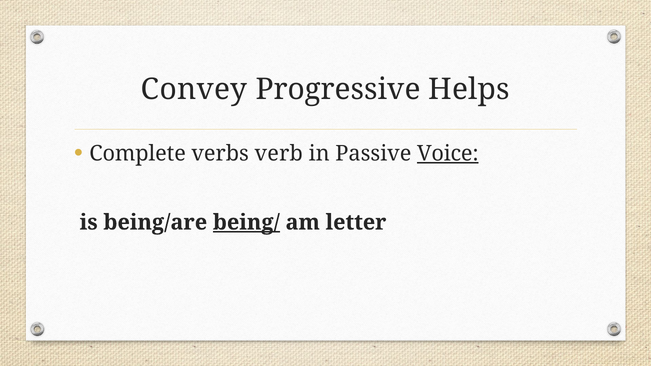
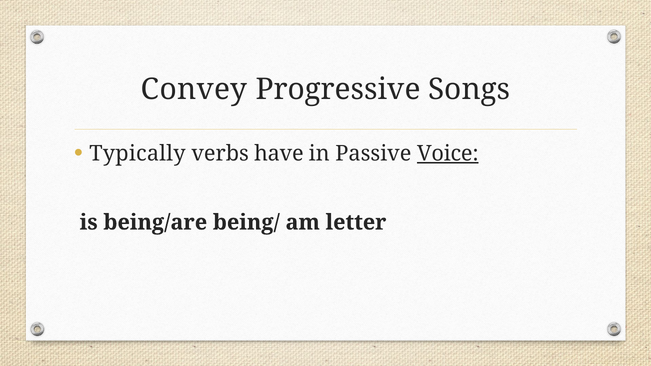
Helps: Helps -> Songs
Complete: Complete -> Typically
verb: verb -> have
being/ underline: present -> none
